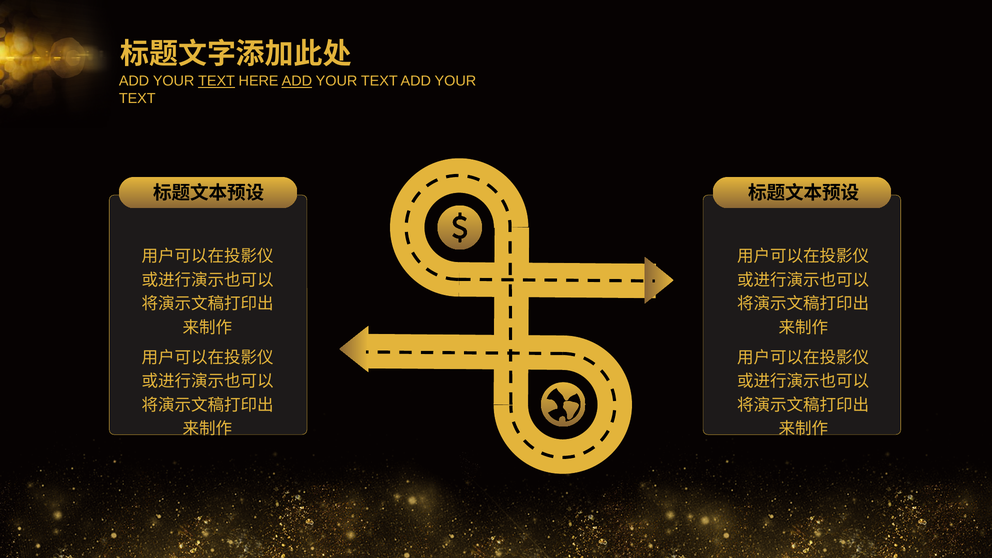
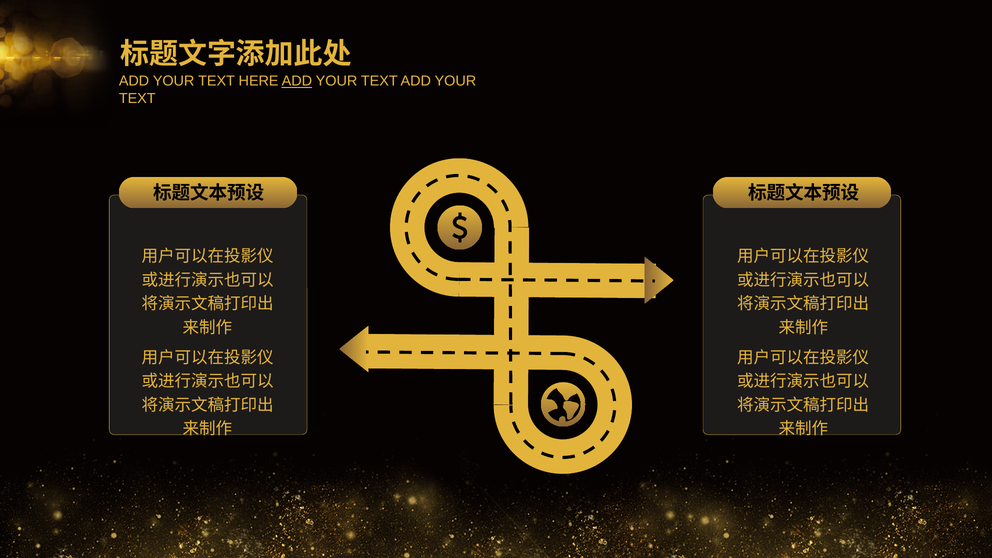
TEXT at (217, 81) underline: present -> none
